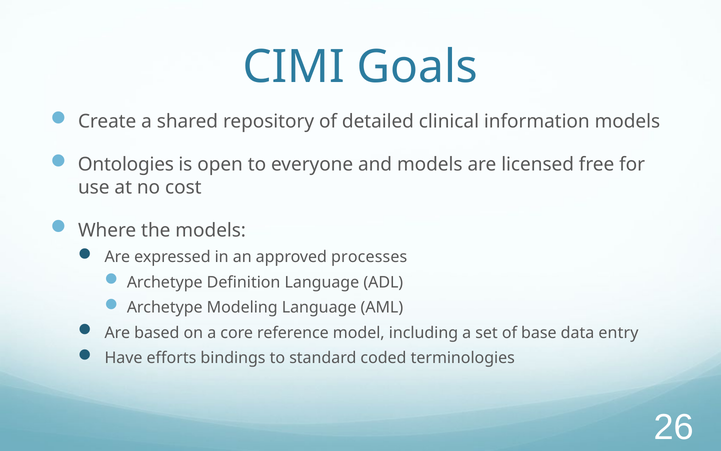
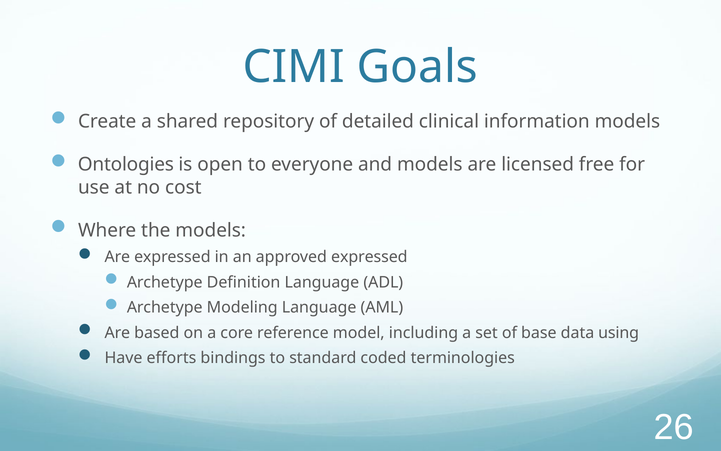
approved processes: processes -> expressed
entry: entry -> using
